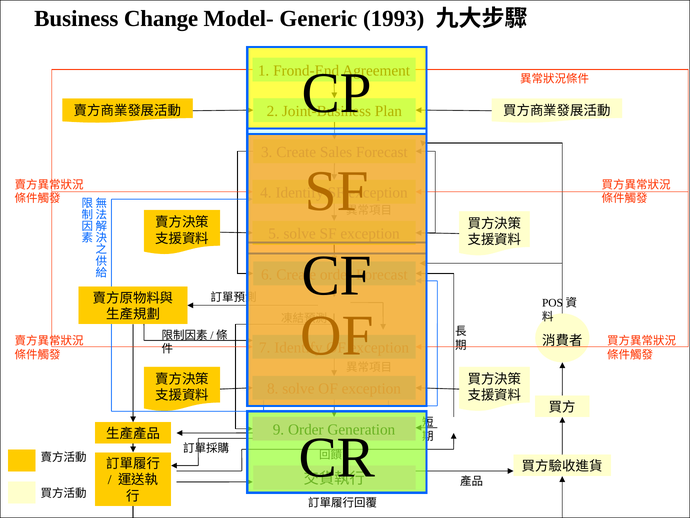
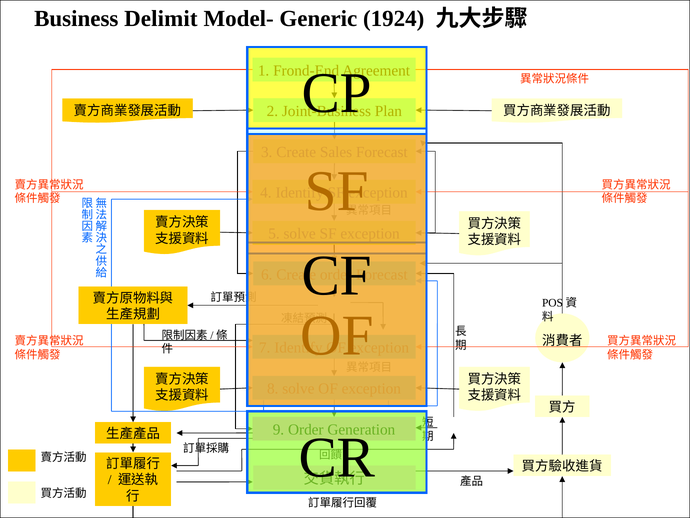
Change: Change -> Delimit
1993: 1993 -> 1924
